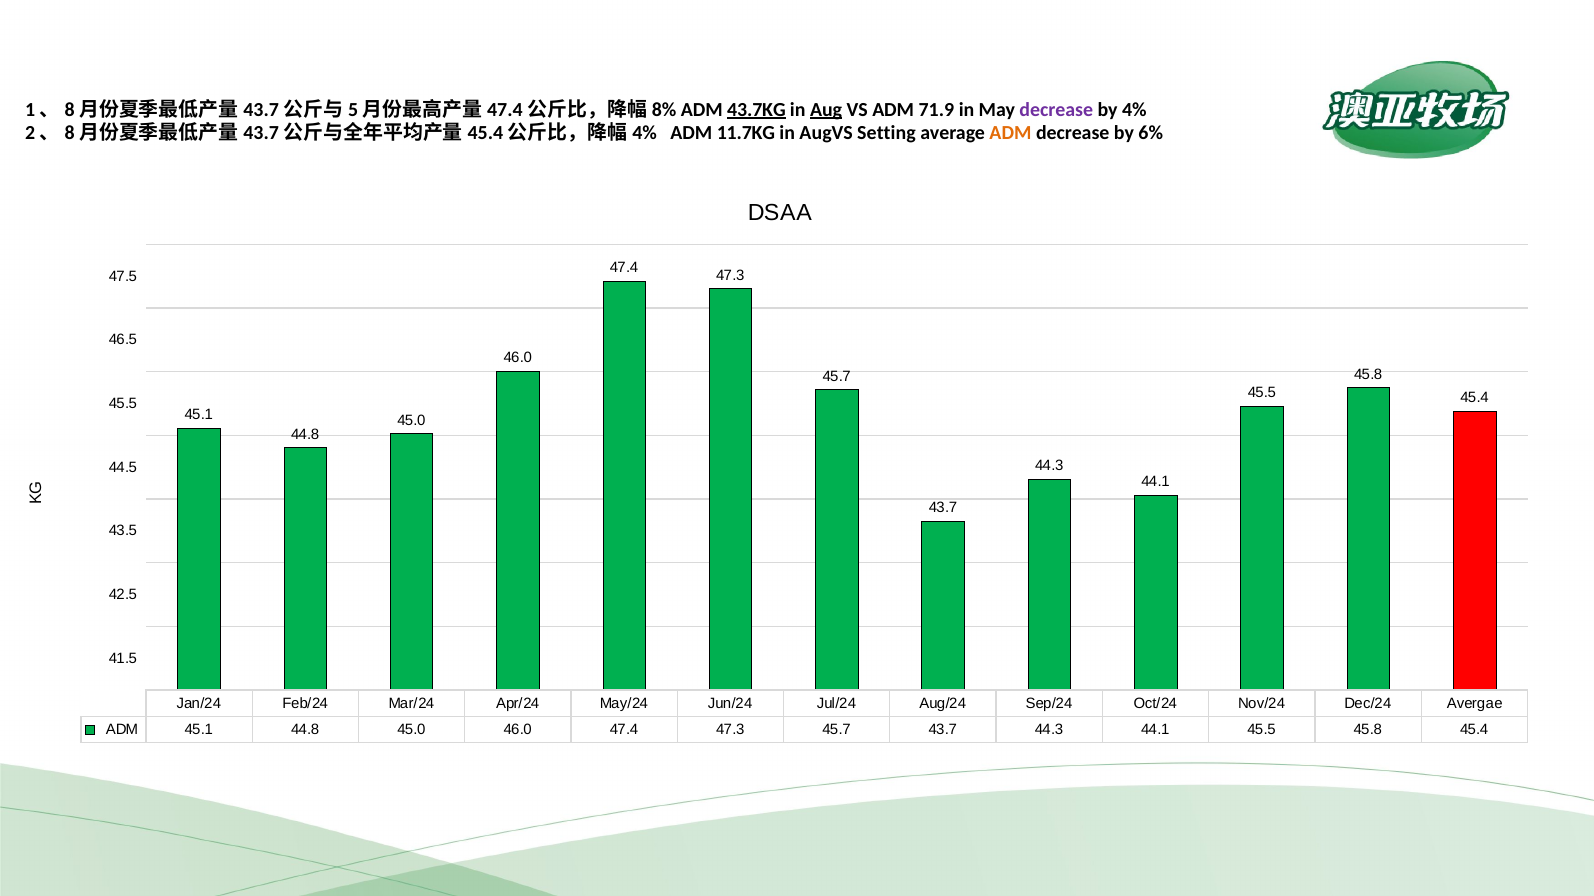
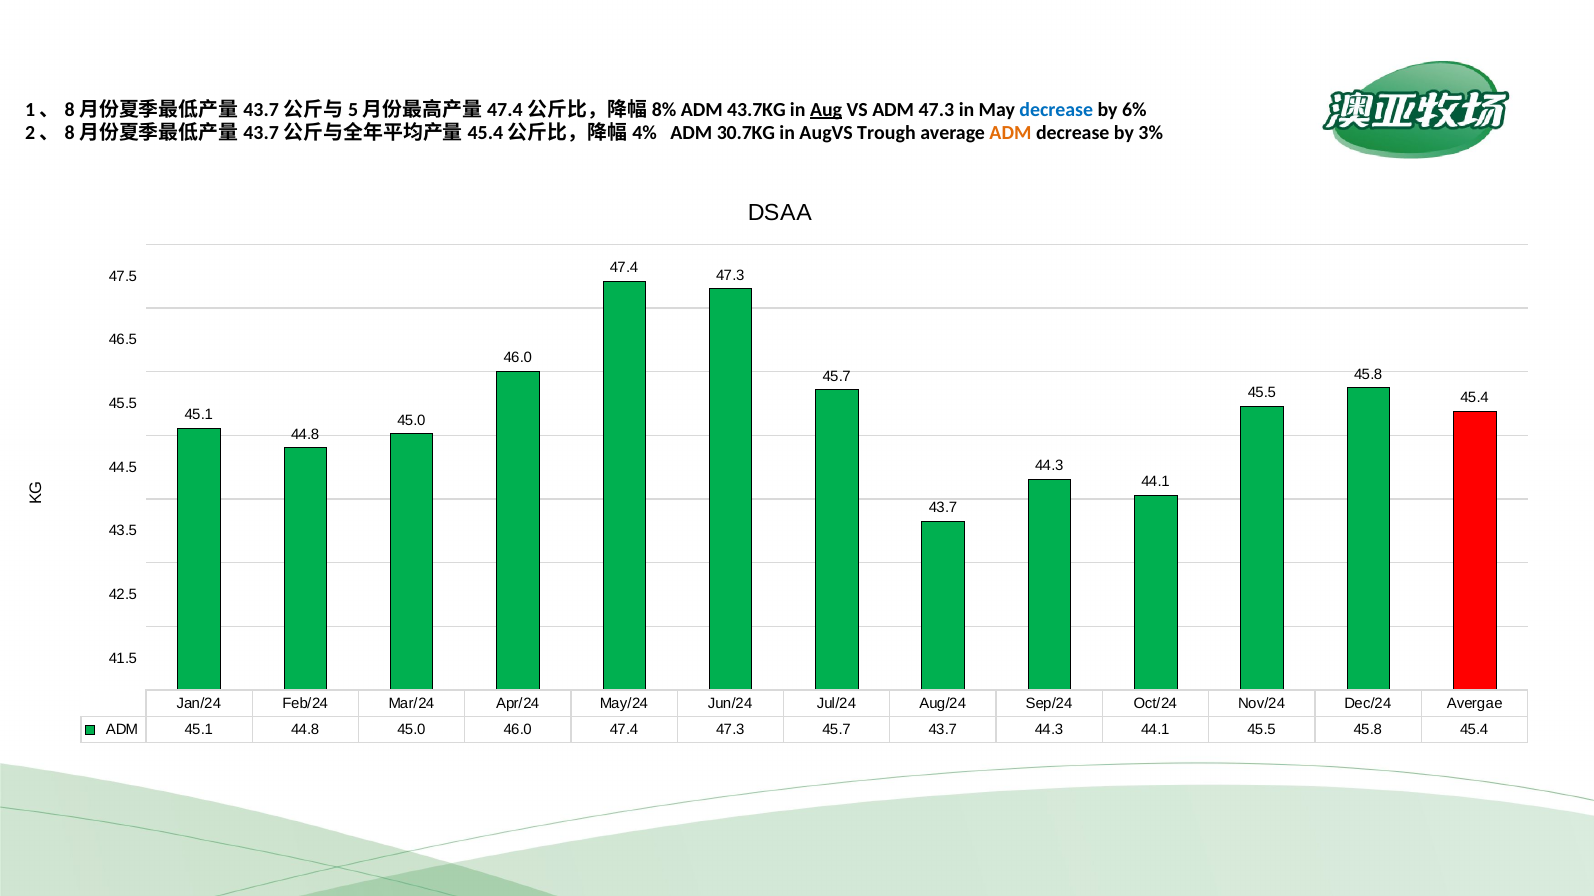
43.7KG underline: present -> none
ADM 71.9: 71.9 -> 47.3
decrease at (1056, 110) colour: purple -> blue
4%: 4% -> 6%
11.7KG: 11.7KG -> 30.7KG
Setting: Setting -> Trough
6%: 6% -> 3%
